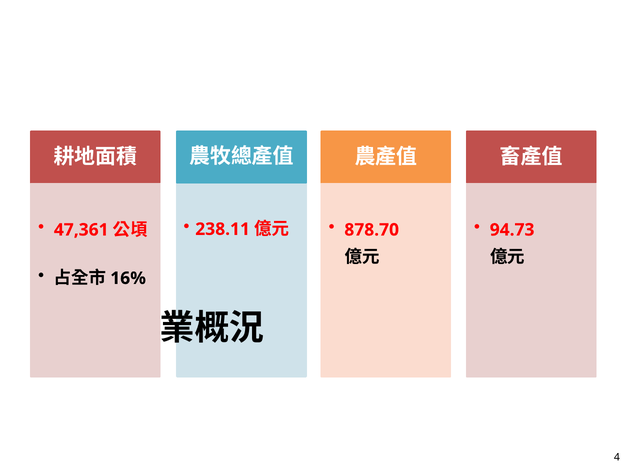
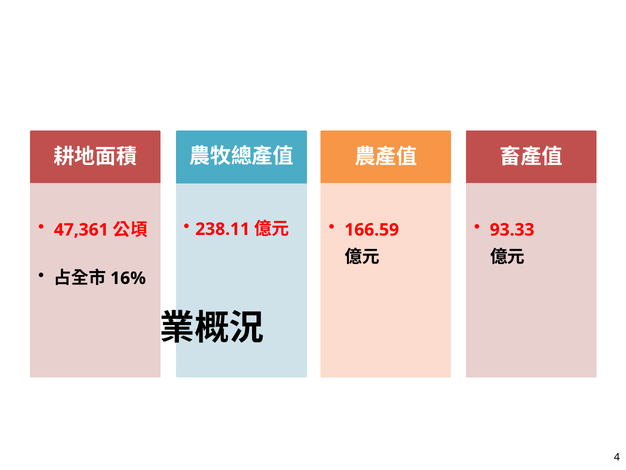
878.70: 878.70 -> 166.59
94.73: 94.73 -> 93.33
